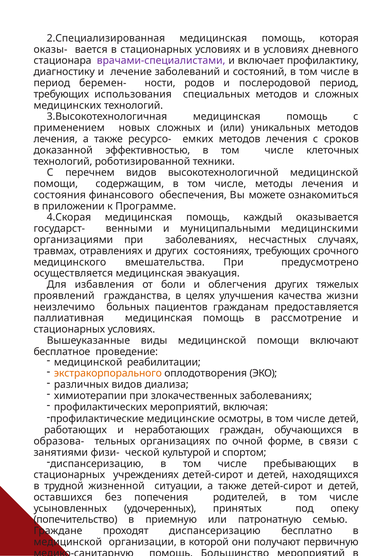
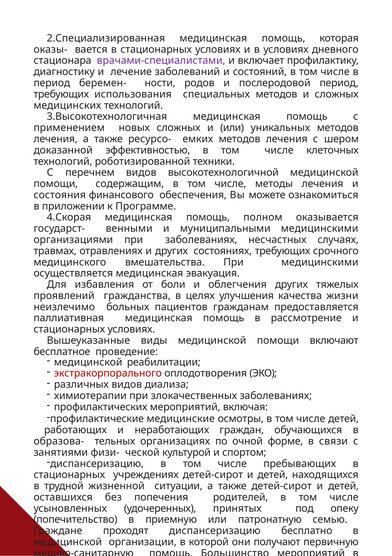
сроков: сроков -> шером
каждый: каждый -> полном
При предусмотрено: предусмотрено -> медицинскими
экстракорпорального colour: orange -> red
